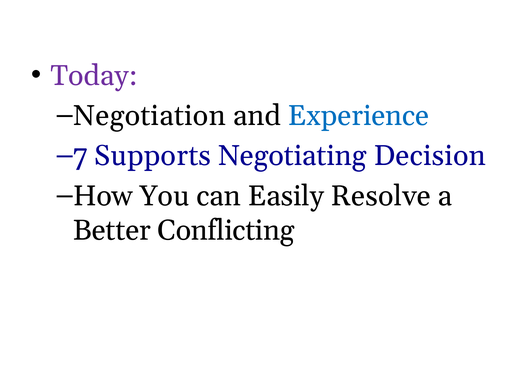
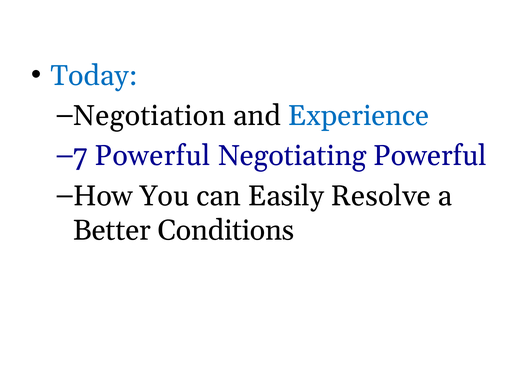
Today colour: purple -> blue
7 Supports: Supports -> Powerful
Negotiating Decision: Decision -> Powerful
Conflicting: Conflicting -> Conditions
